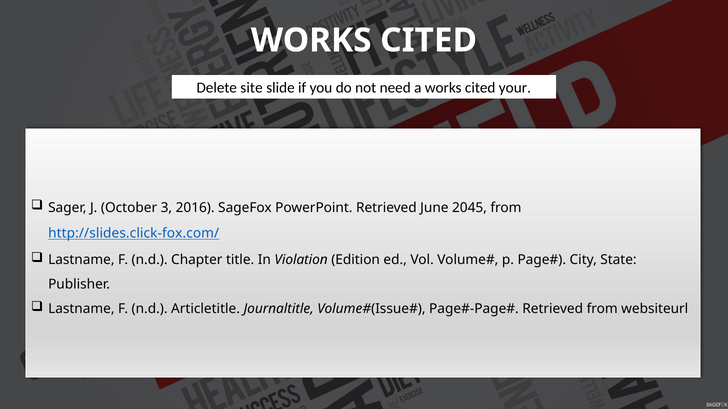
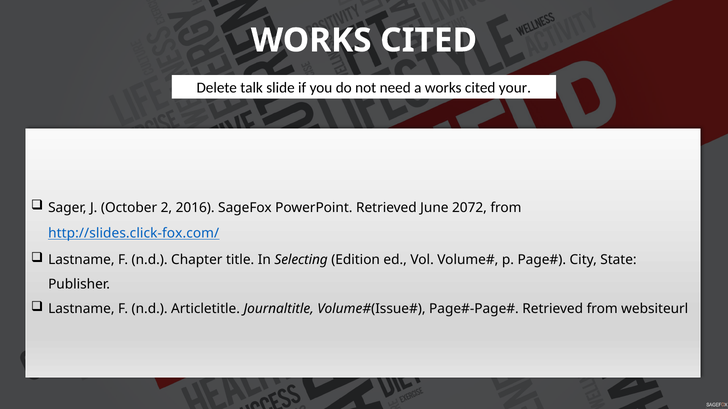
site: site -> talk
3: 3 -> 2
2045: 2045 -> 2072
Violation: Violation -> Selecting
